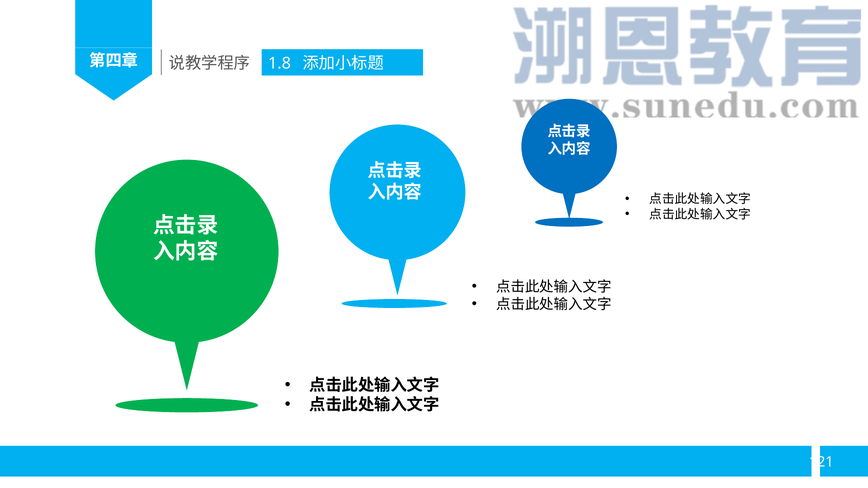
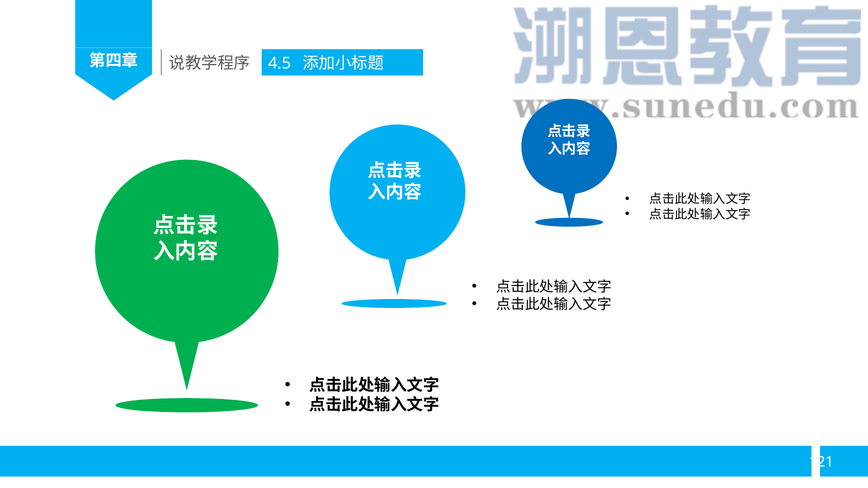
1.8: 1.8 -> 4.5
